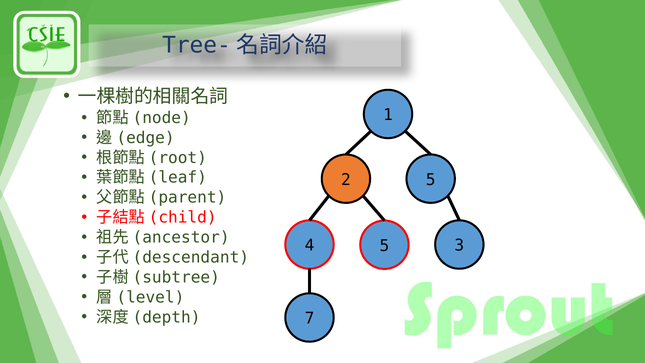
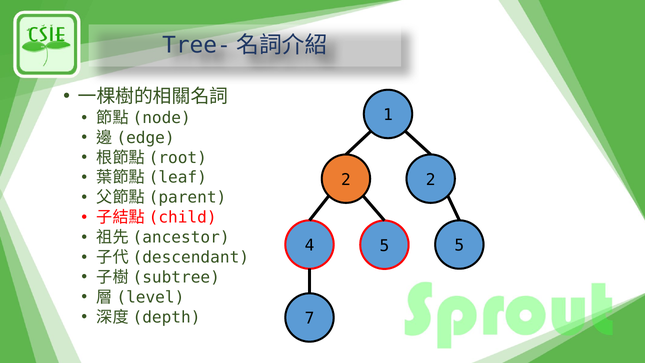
2 5: 5 -> 2
5 3: 3 -> 5
